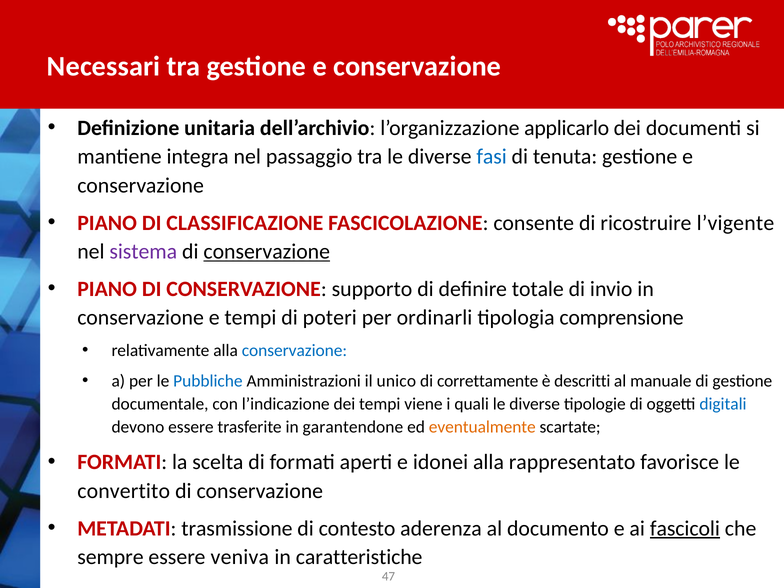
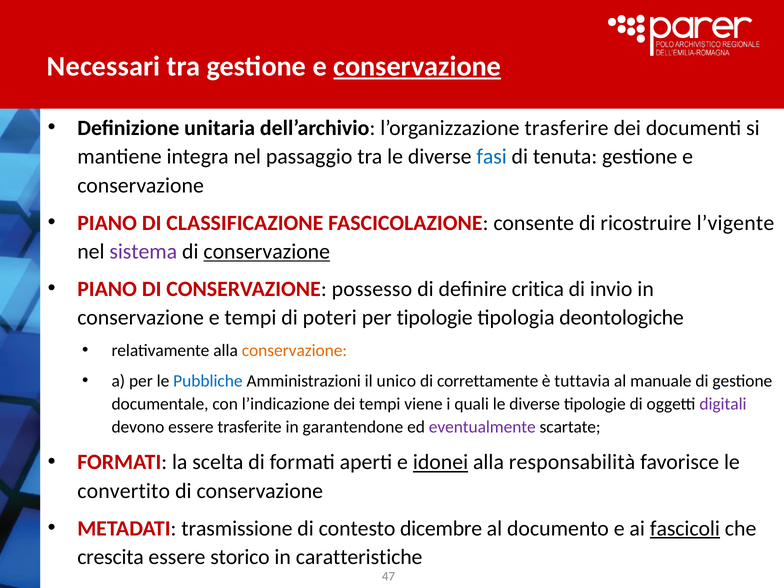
conservazione at (417, 66) underline: none -> present
applicarlo: applicarlo -> trasferire
supporto: supporto -> possesso
totale: totale -> critica
per ordinarli: ordinarli -> tipologie
comprensione: comprensione -> deontologiche
conservazione at (294, 351) colour: blue -> orange
descritti: descritti -> tuttavia
digitali colour: blue -> purple
eventualmente colour: orange -> purple
idonei underline: none -> present
rappresentato: rappresentato -> responsabilità
aderenza: aderenza -> dicembre
sempre: sempre -> crescita
veniva: veniva -> storico
